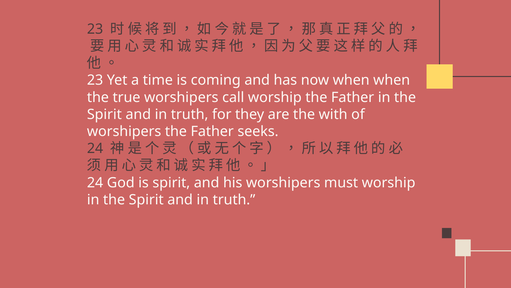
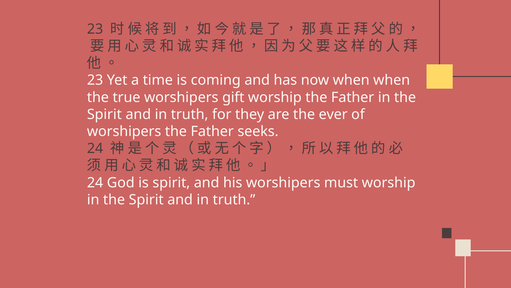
call: call -> gift
with: with -> ever
